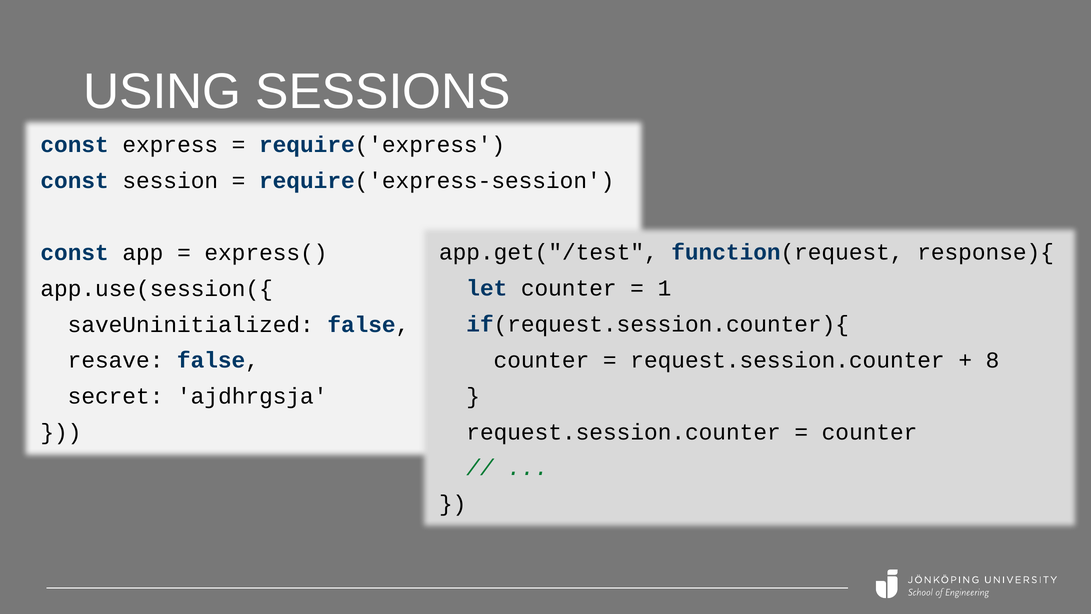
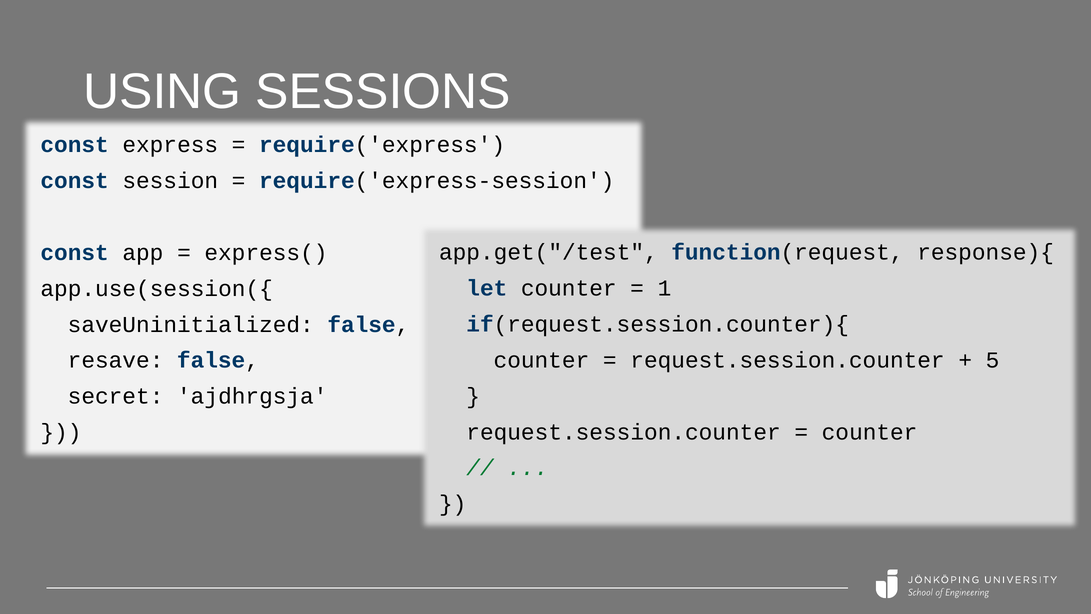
8: 8 -> 5
